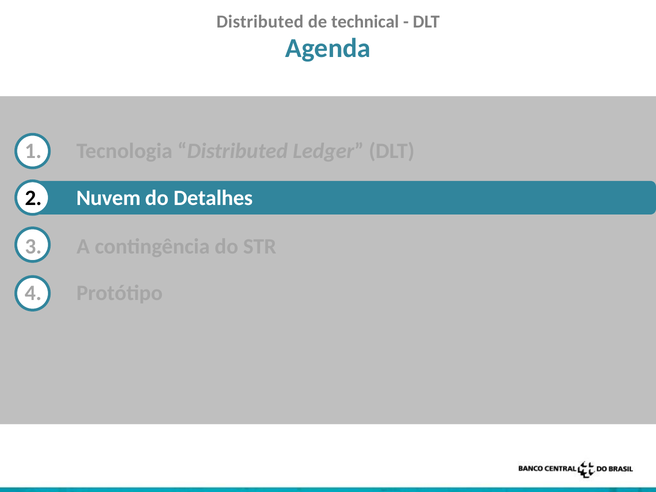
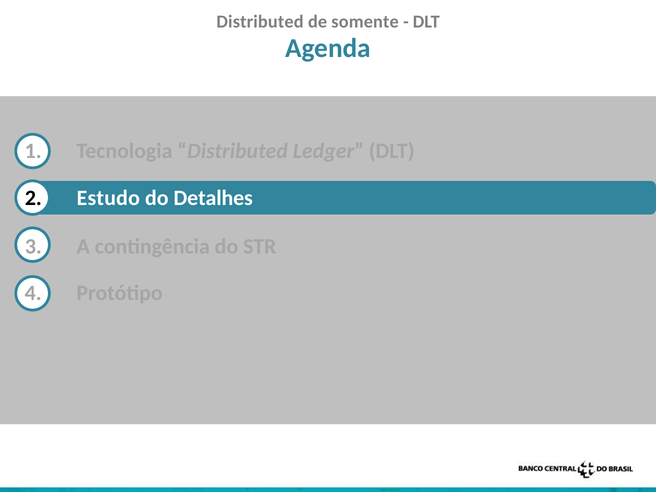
technical: technical -> somente
Nuvem: Nuvem -> Estudo
